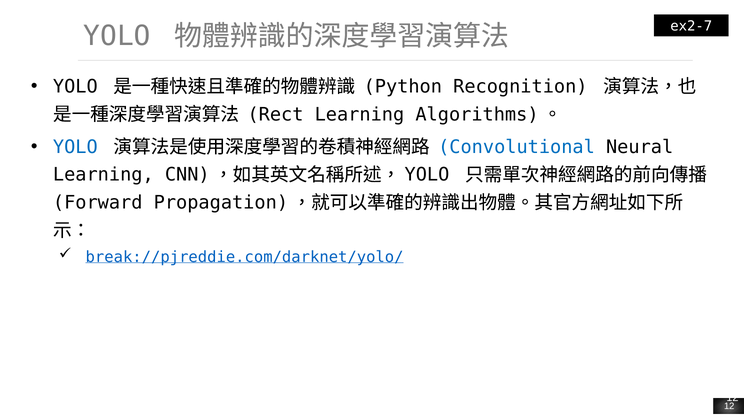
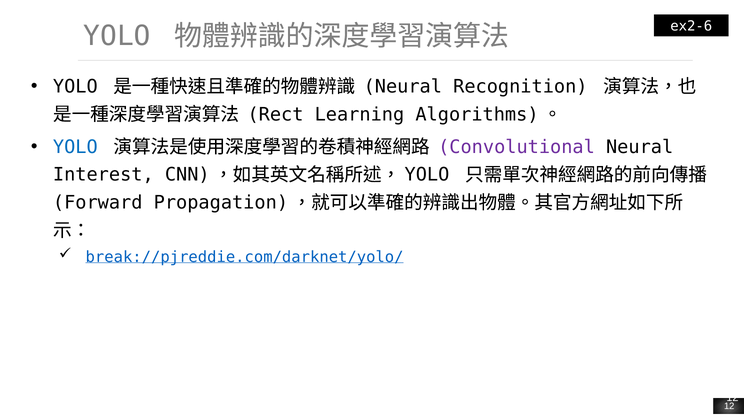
ex2-7: ex2-7 -> ex2-6
Python at (403, 87): Python -> Neural
Convolutional colour: blue -> purple
Learning at (103, 175): Learning -> Interest
